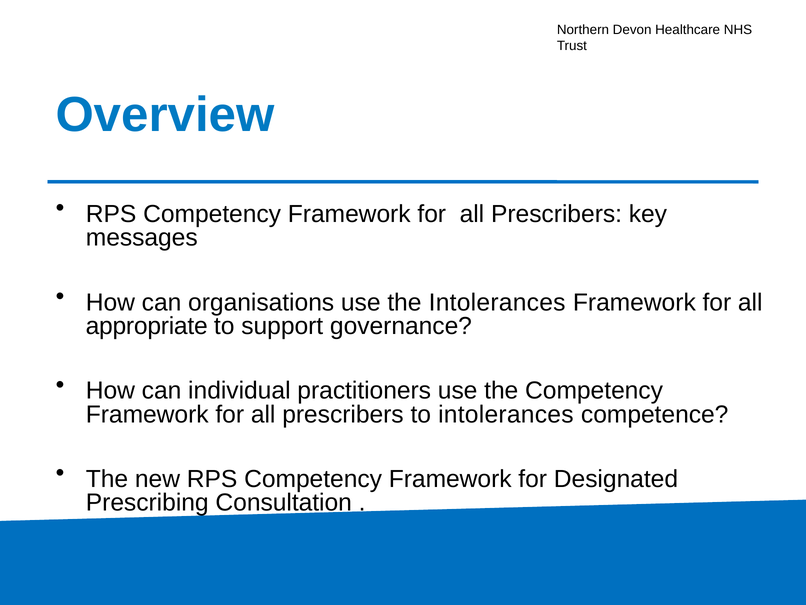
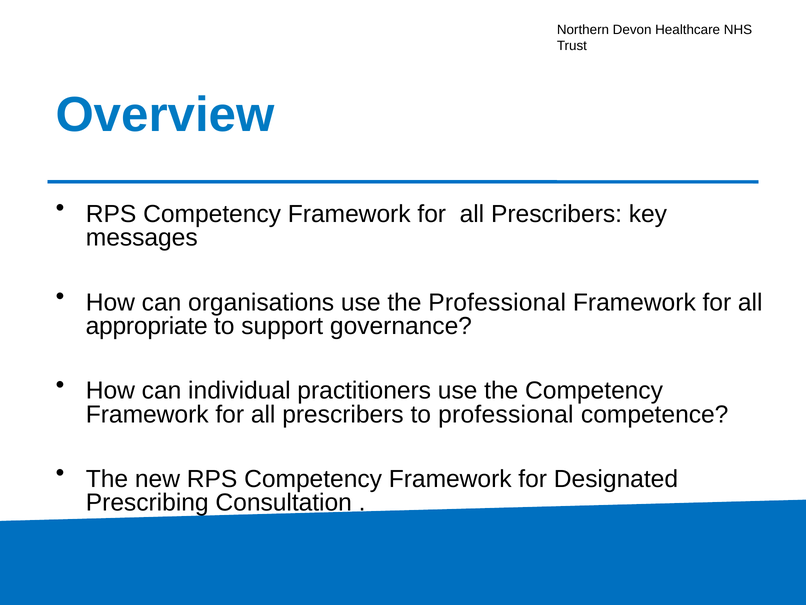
the Intolerances: Intolerances -> Professional
to intolerances: intolerances -> professional
